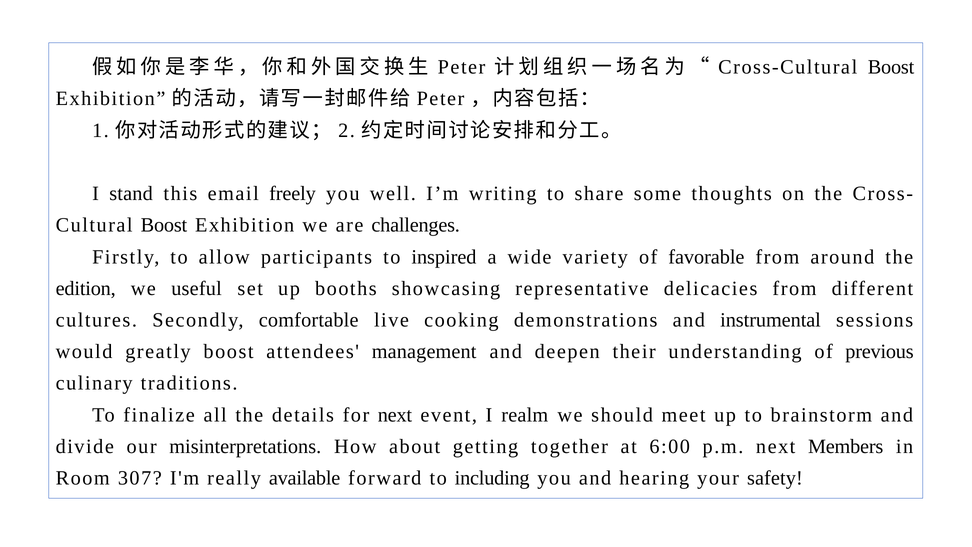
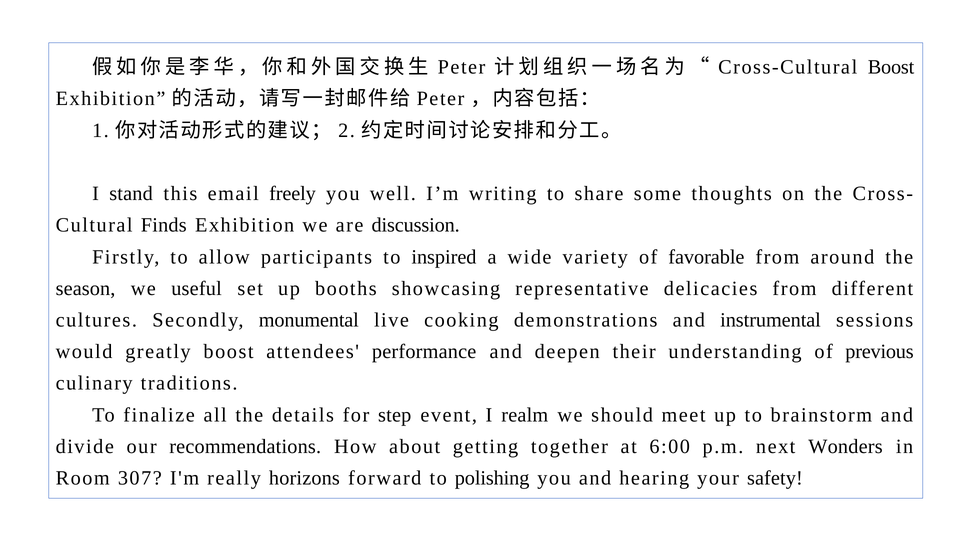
Boost at (164, 225): Boost -> Finds
challenges: challenges -> discussion
edition: edition -> season
comfortable: comfortable -> monumental
management: management -> performance
for next: next -> step
misinterpretations: misinterpretations -> recommendations
Members: Members -> Wonders
available: available -> horizons
including: including -> polishing
